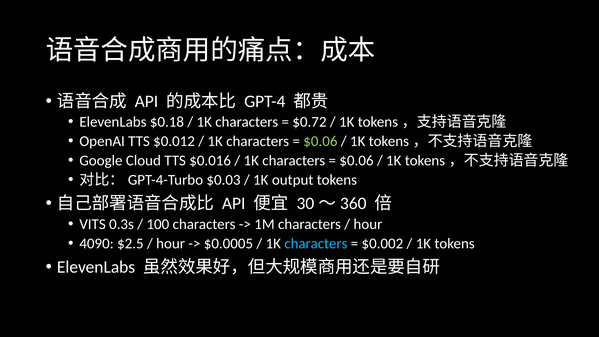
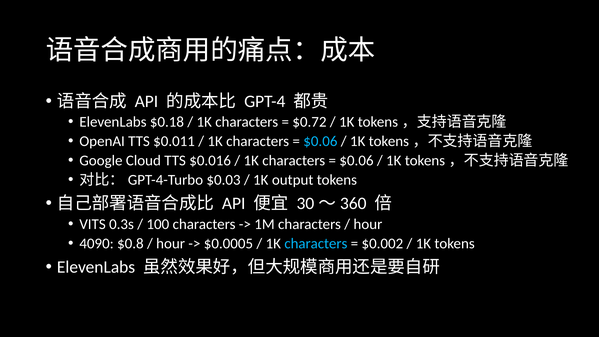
$0.012: $0.012 -> $0.011
$0.06 at (320, 141) colour: light green -> light blue
$2.5: $2.5 -> $0.8
